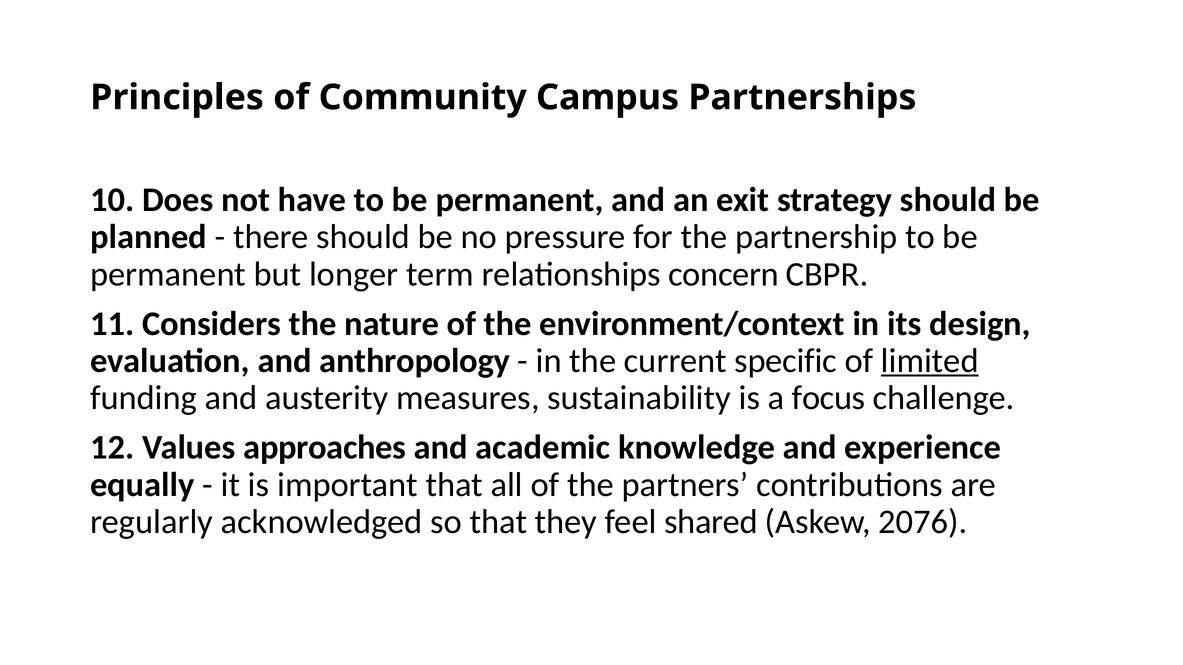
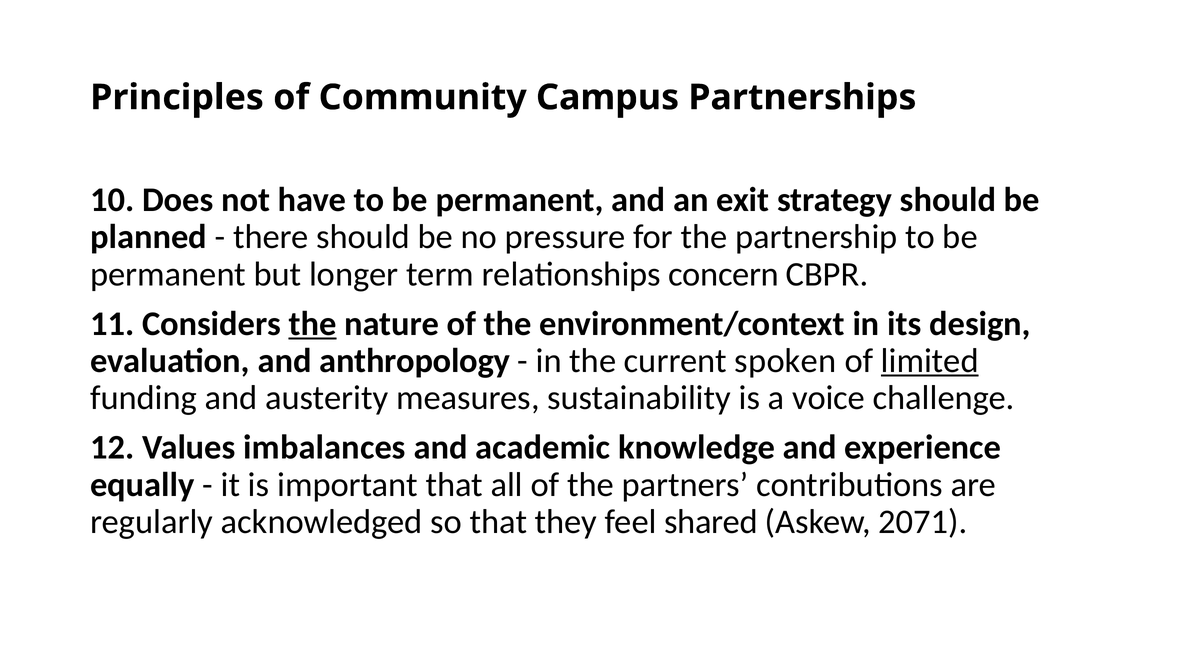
the at (312, 324) underline: none -> present
specific: specific -> spoken
focus: focus -> voice
approaches: approaches -> imbalances
2076: 2076 -> 2071
